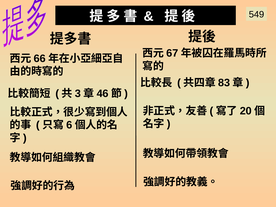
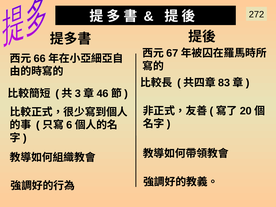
549: 549 -> 272
